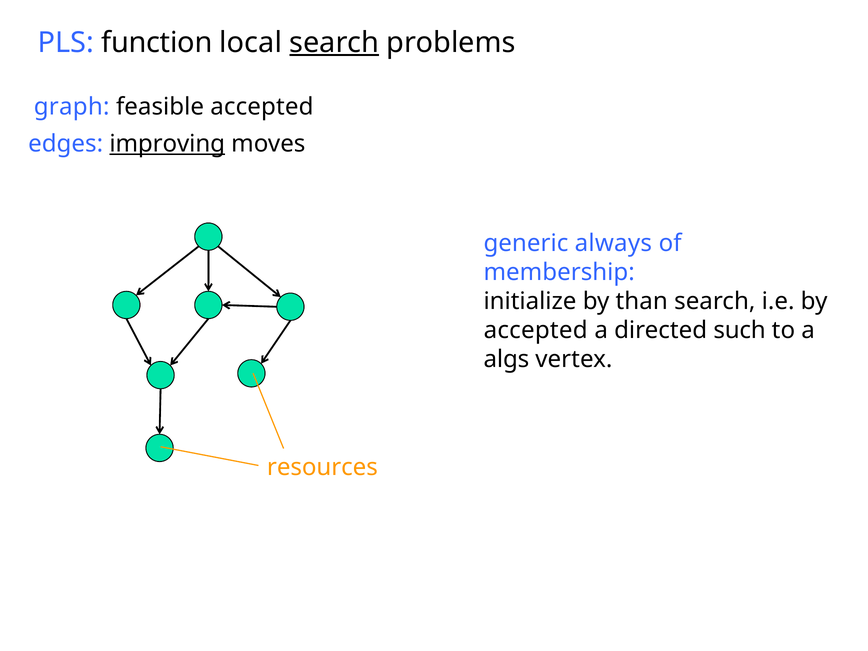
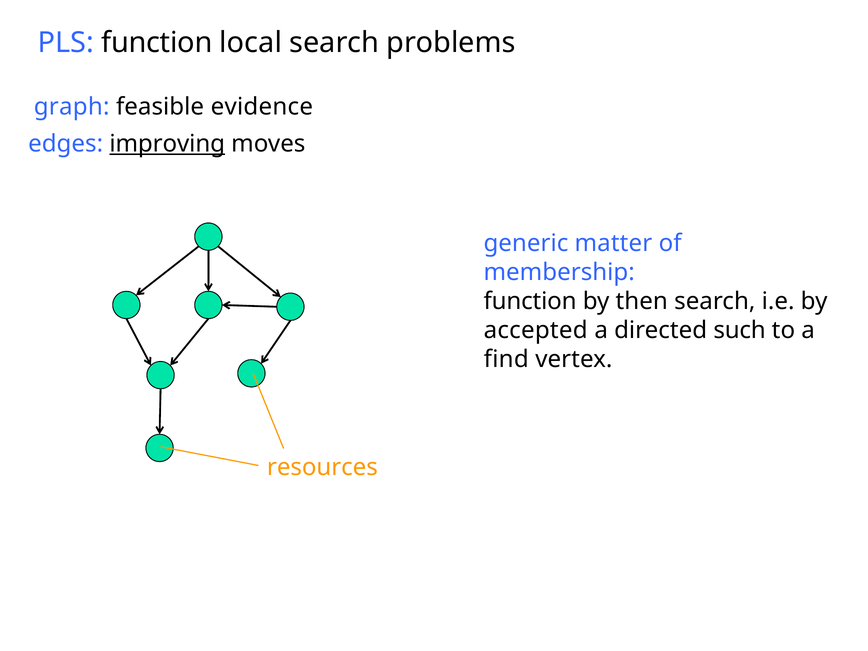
search at (334, 43) underline: present -> none
feasible accepted: accepted -> evidence
always: always -> matter
initialize at (530, 301): initialize -> function
than: than -> then
algs: algs -> find
